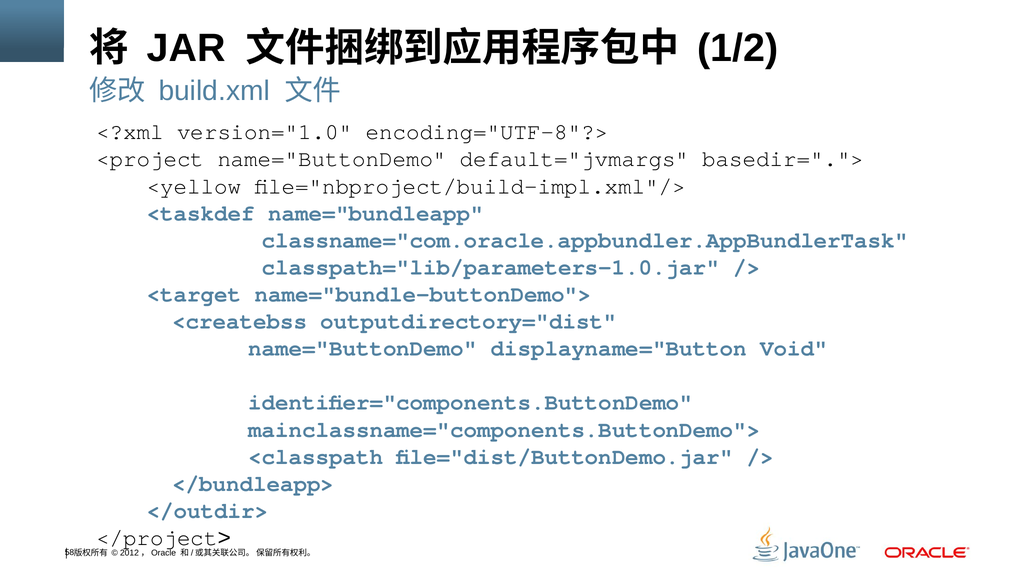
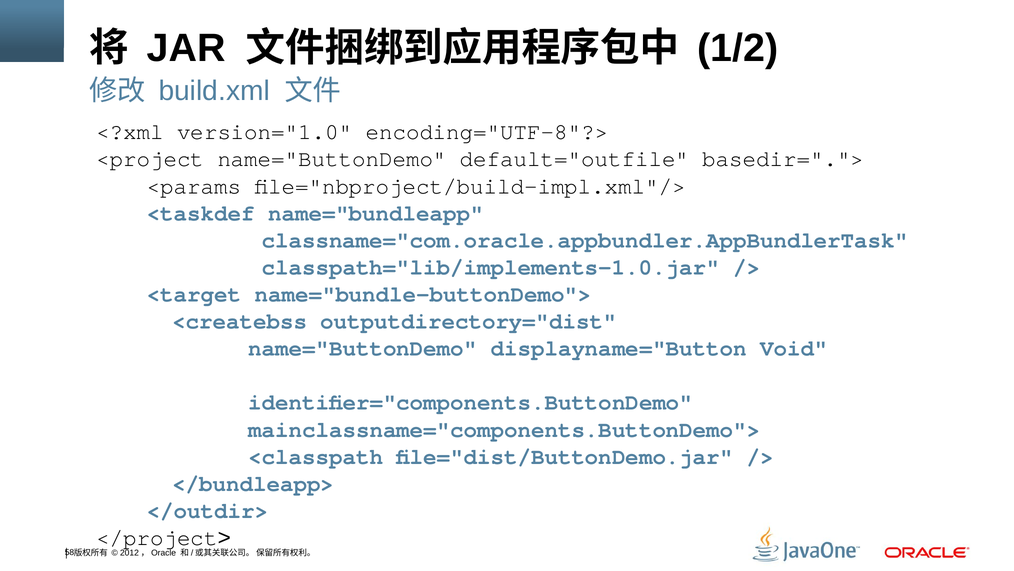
default="jvmargs: default="jvmargs -> default="outfile
<yellow: <yellow -> <params
classpath="lib/parameters-1.0.jar: classpath="lib/parameters-1.0.jar -> classpath="lib/implements-1.0.jar
